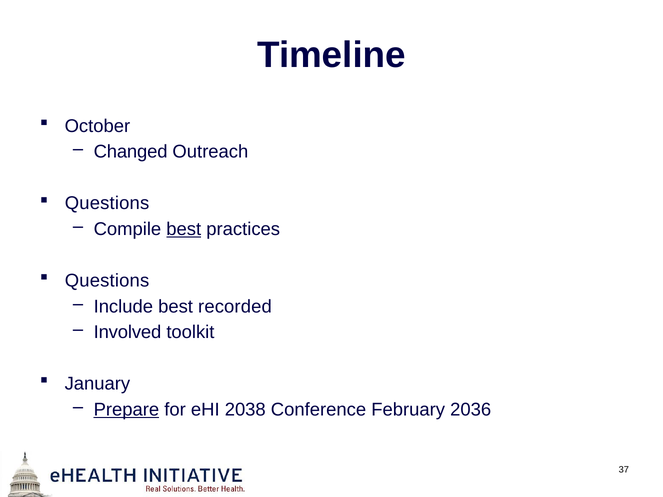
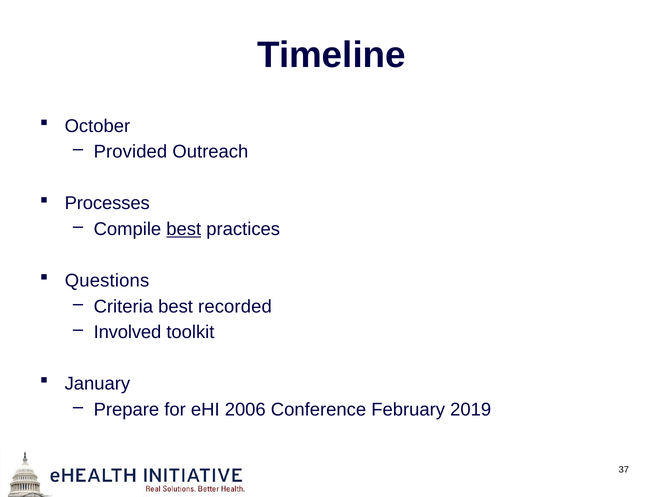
Changed: Changed -> Provided
Questions at (107, 204): Questions -> Processes
Include: Include -> Criteria
Prepare underline: present -> none
2038: 2038 -> 2006
2036: 2036 -> 2019
